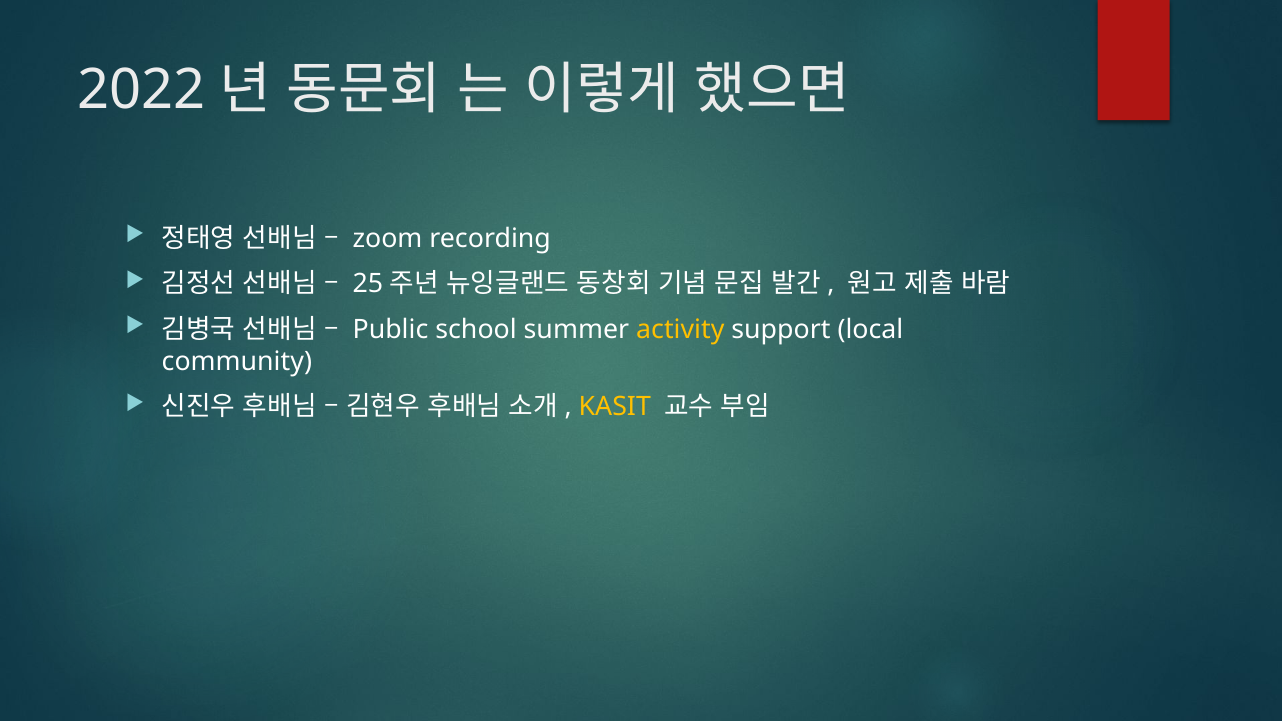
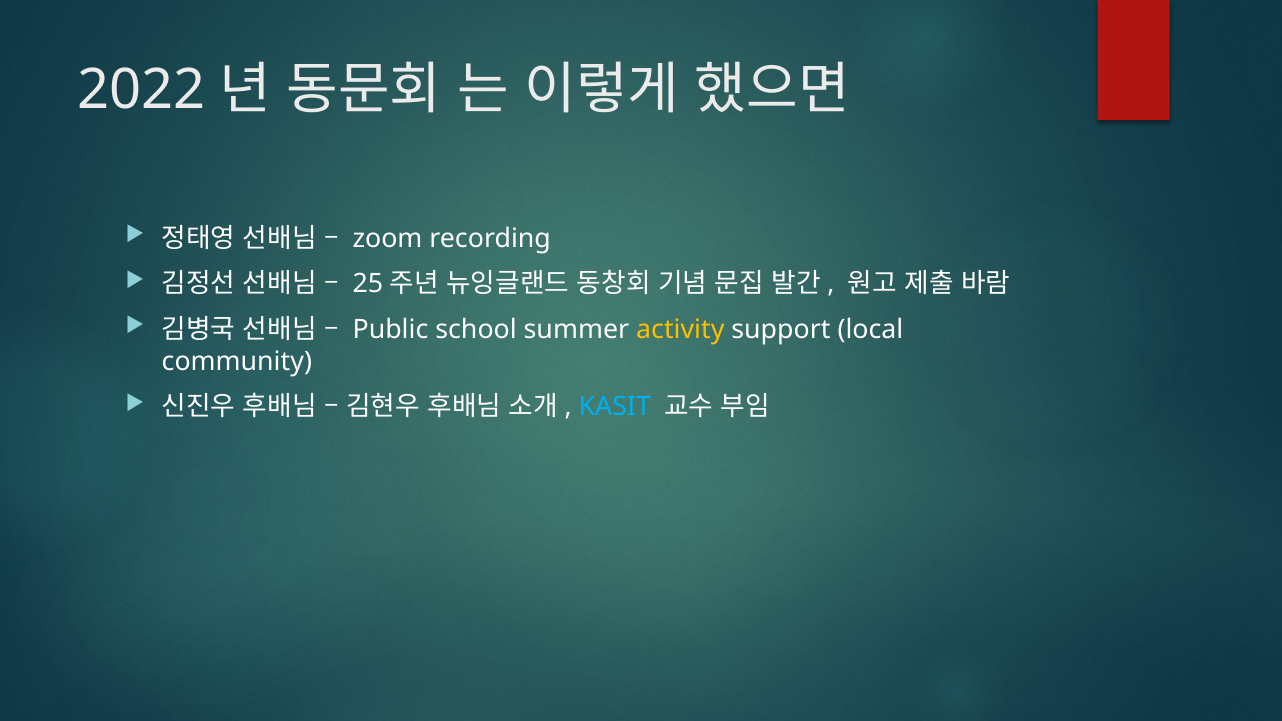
KASIT colour: yellow -> light blue
